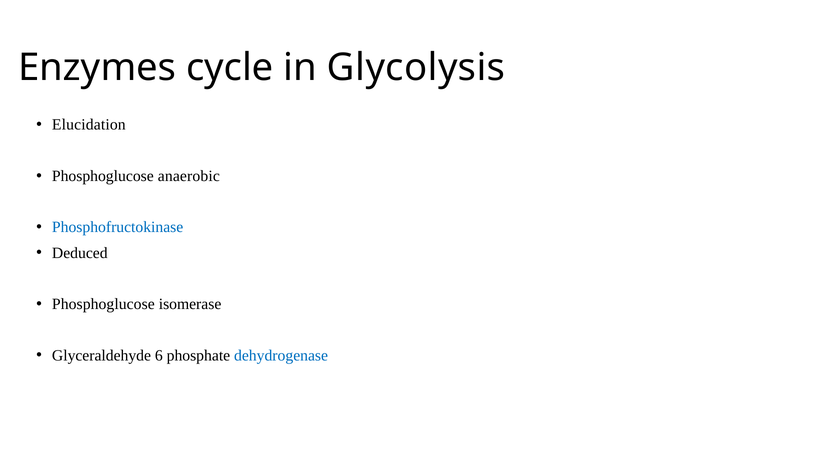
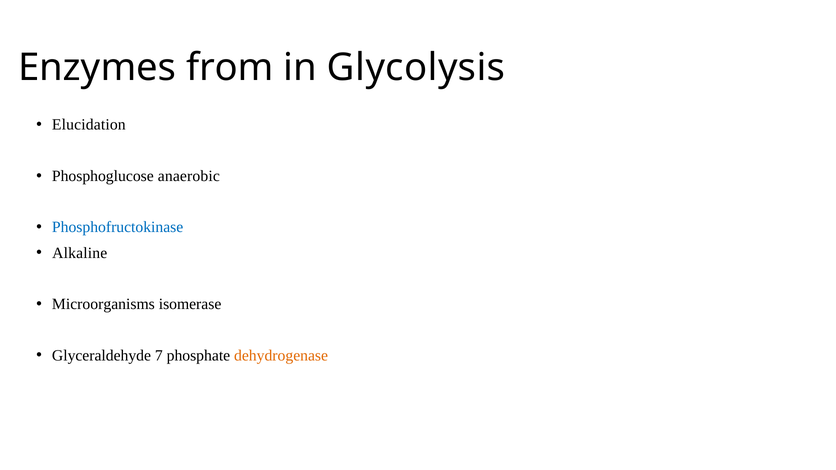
cycle: cycle -> from
Deduced: Deduced -> Alkaline
Phosphoglucose at (103, 304): Phosphoglucose -> Microorganisms
6: 6 -> 7
dehydrogenase colour: blue -> orange
